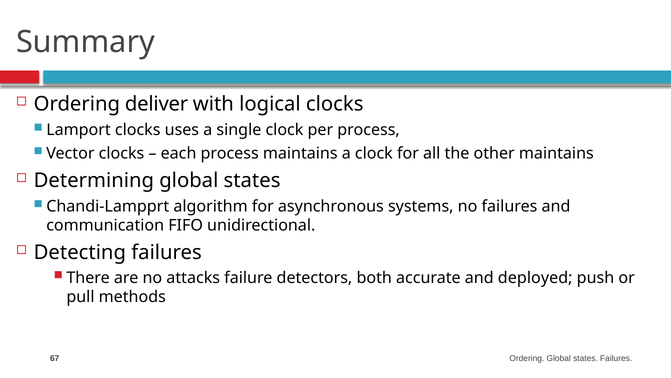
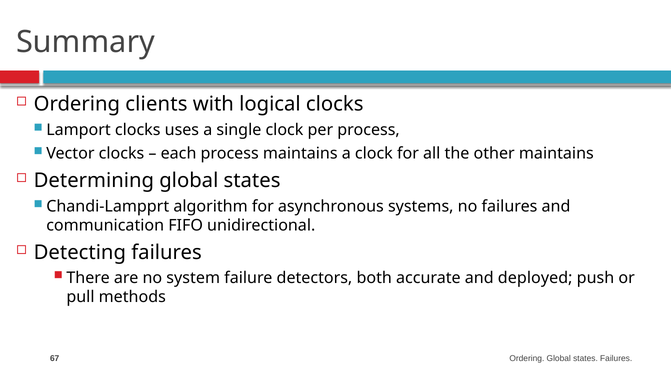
deliver: deliver -> clients
attacks: attacks -> system
